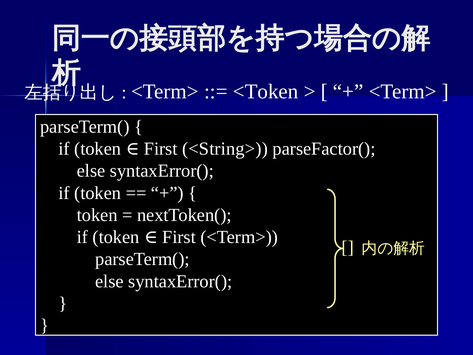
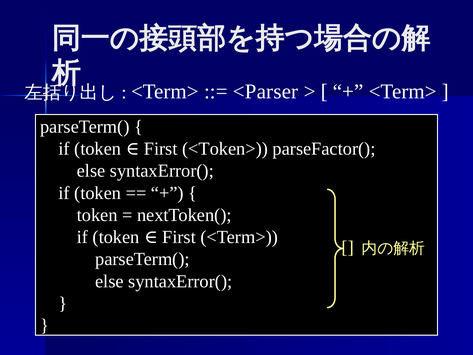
<Token: <Token -> <Parser
<String>: <String> -> <Token>
